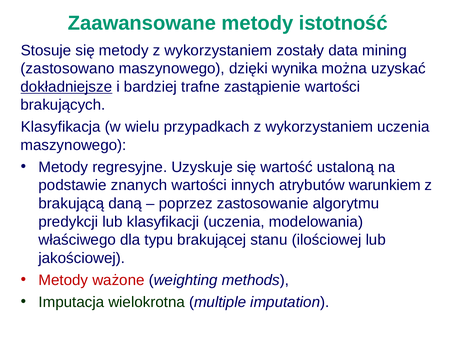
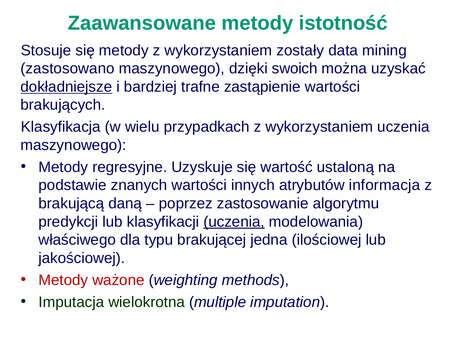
wynika: wynika -> swoich
warunkiem: warunkiem -> informacja
uczenia at (234, 221) underline: none -> present
stanu: stanu -> jedna
